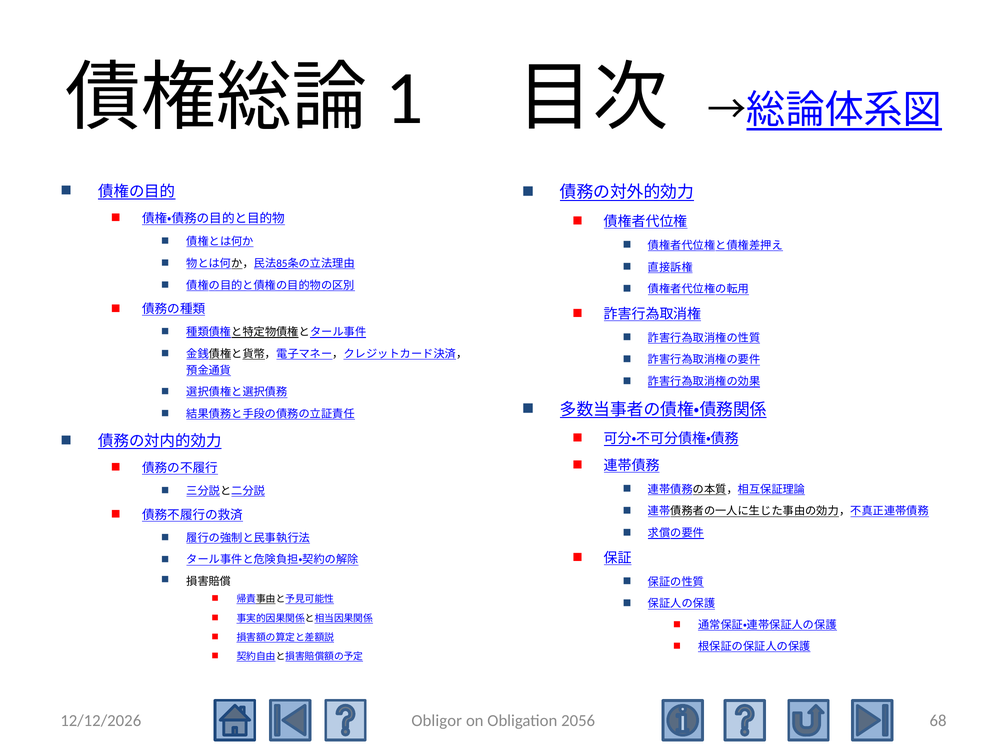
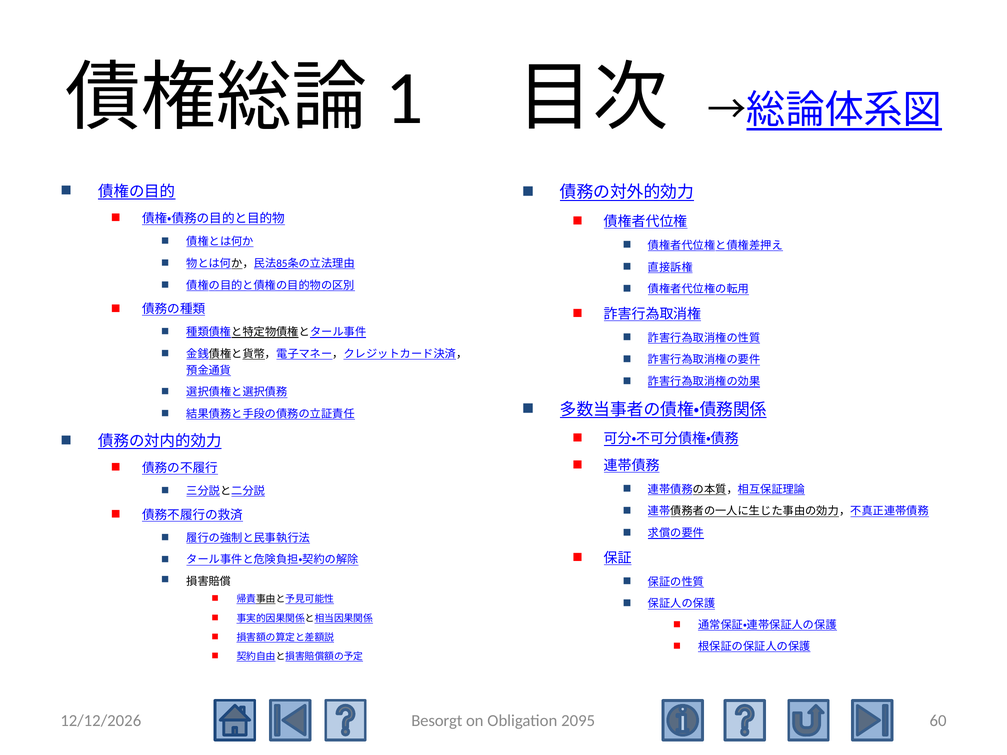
Obligor: Obligor -> Besorgt
2056: 2056 -> 2095
68: 68 -> 60
